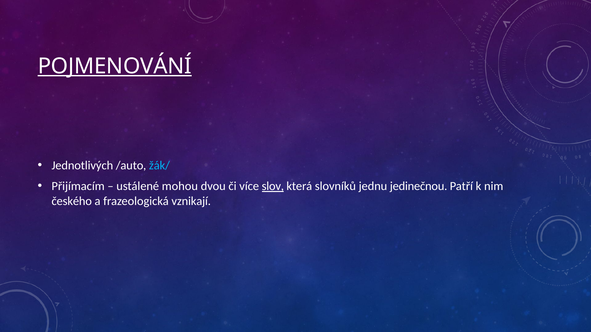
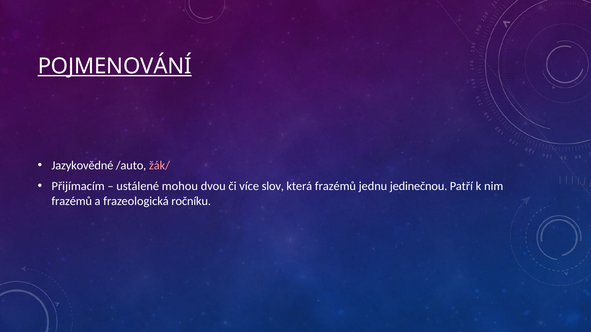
Jednotlivých: Jednotlivých -> Jazykovědné
žák/ colour: light blue -> pink
slov underline: present -> none
která slovníků: slovníků -> frazémů
českého at (72, 201): českého -> frazémů
vznikají: vznikají -> ročníku
